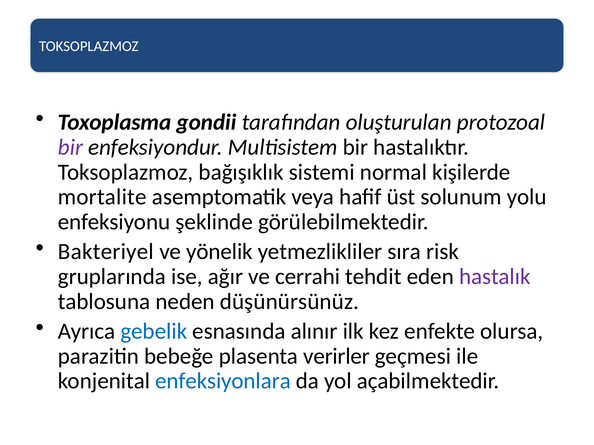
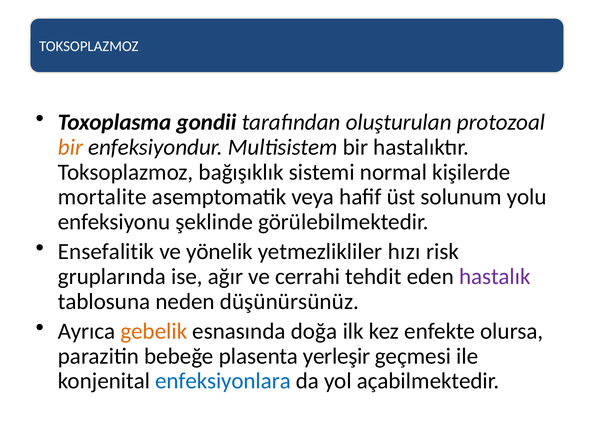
bir at (70, 147) colour: purple -> orange
Bakteriyel: Bakteriyel -> Ensefalitik
sıra: sıra -> hızı
gebelik colour: blue -> orange
alınır: alınır -> doğa
verirler: verirler -> yerleşir
